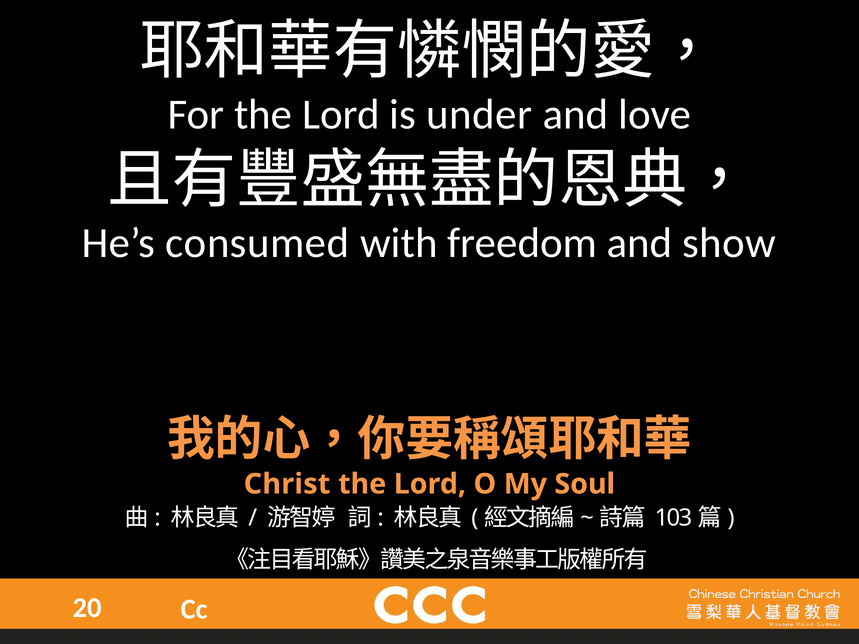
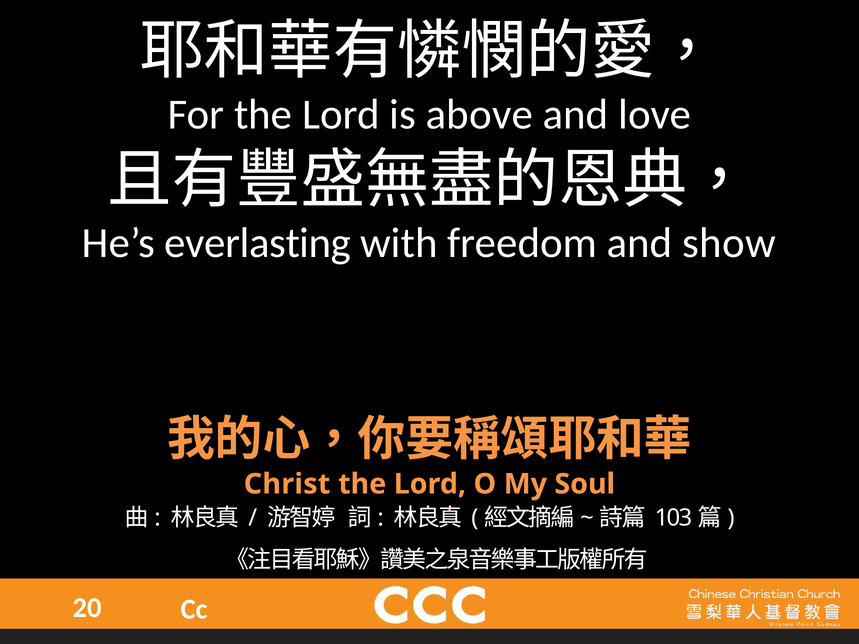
under: under -> above
consumed: consumed -> everlasting
